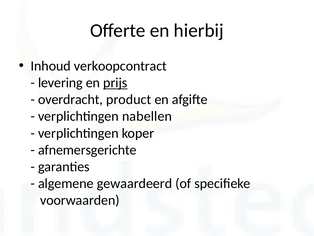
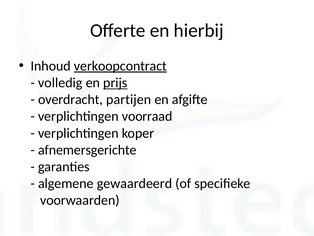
verkoopcontract underline: none -> present
levering: levering -> volledig
product: product -> partijen
nabellen: nabellen -> voorraad
